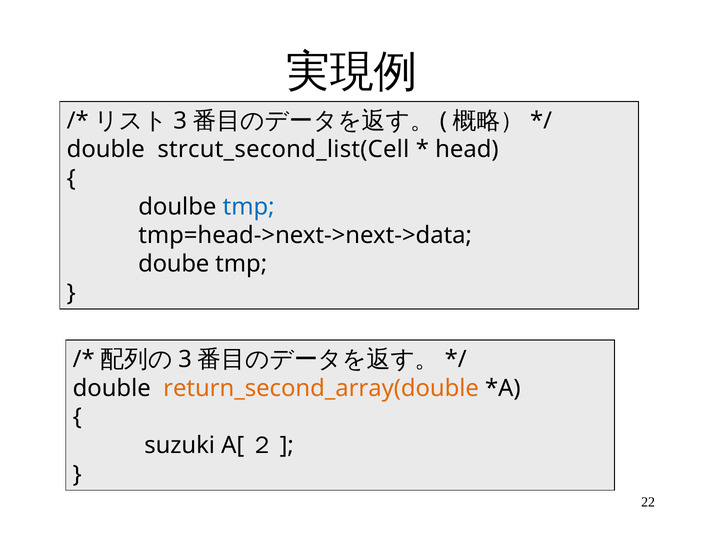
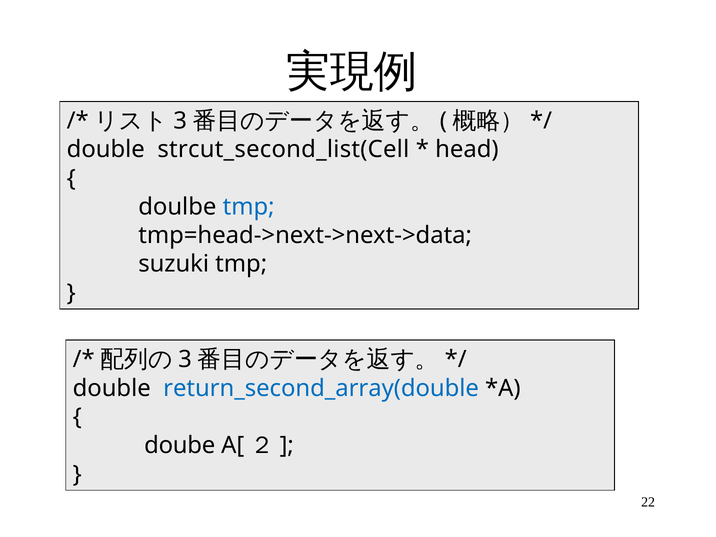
doube: doube -> suzuki
return_second_array(double colour: orange -> blue
suzuki: suzuki -> doube
